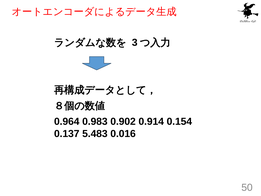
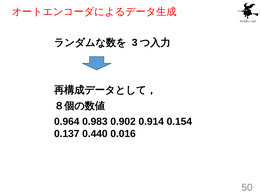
5.483: 5.483 -> 0.440
